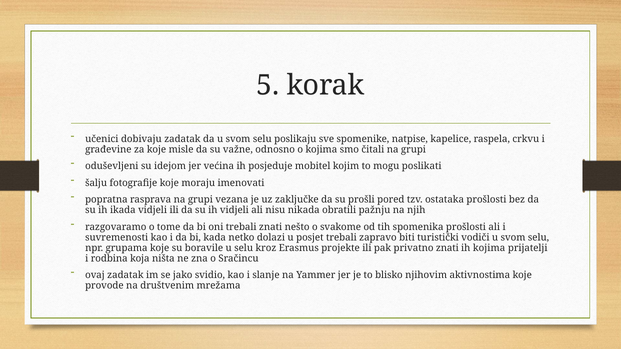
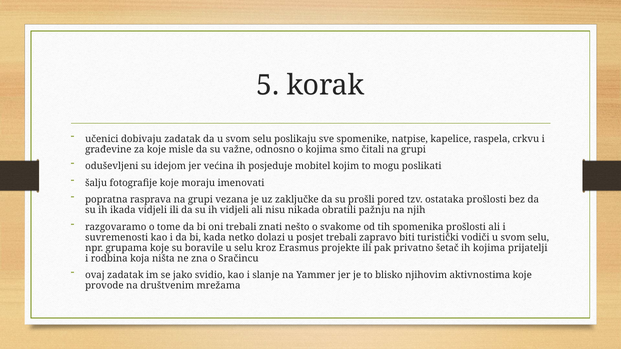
privatno znati: znati -> šetač
